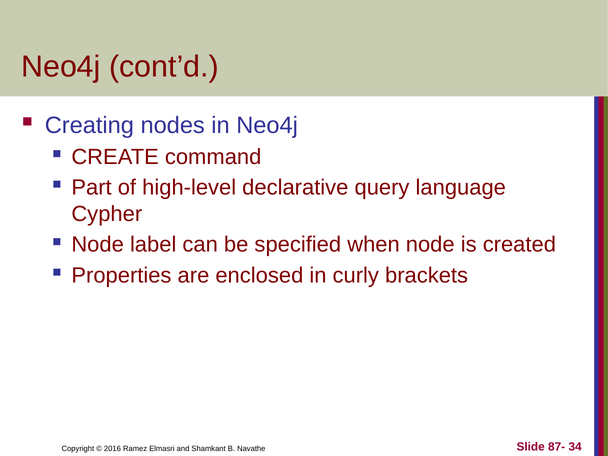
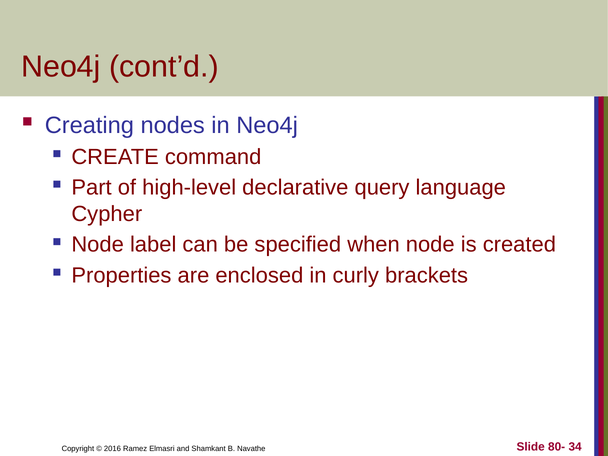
87-: 87- -> 80-
